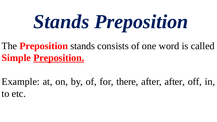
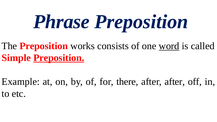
Stands at (61, 22): Stands -> Phrase
Preposition stands: stands -> works
word underline: none -> present
